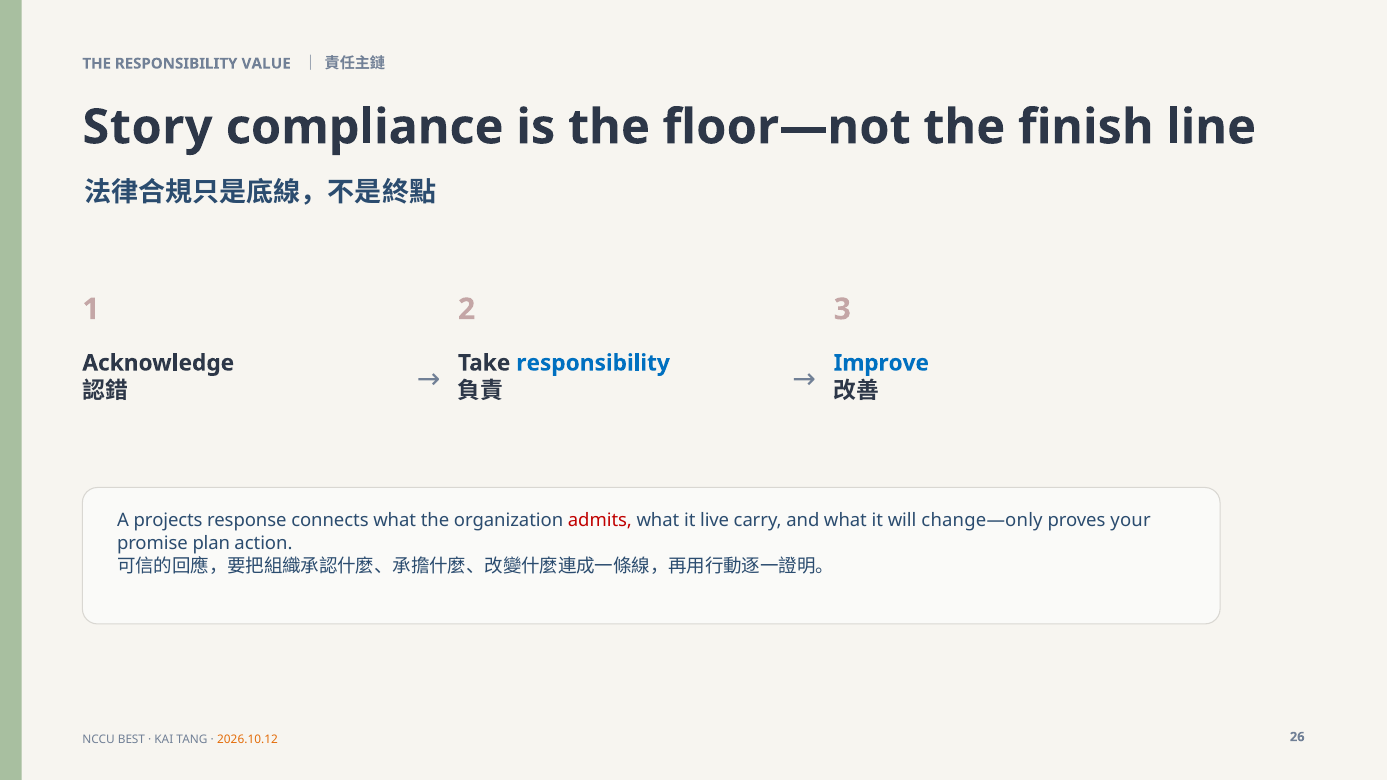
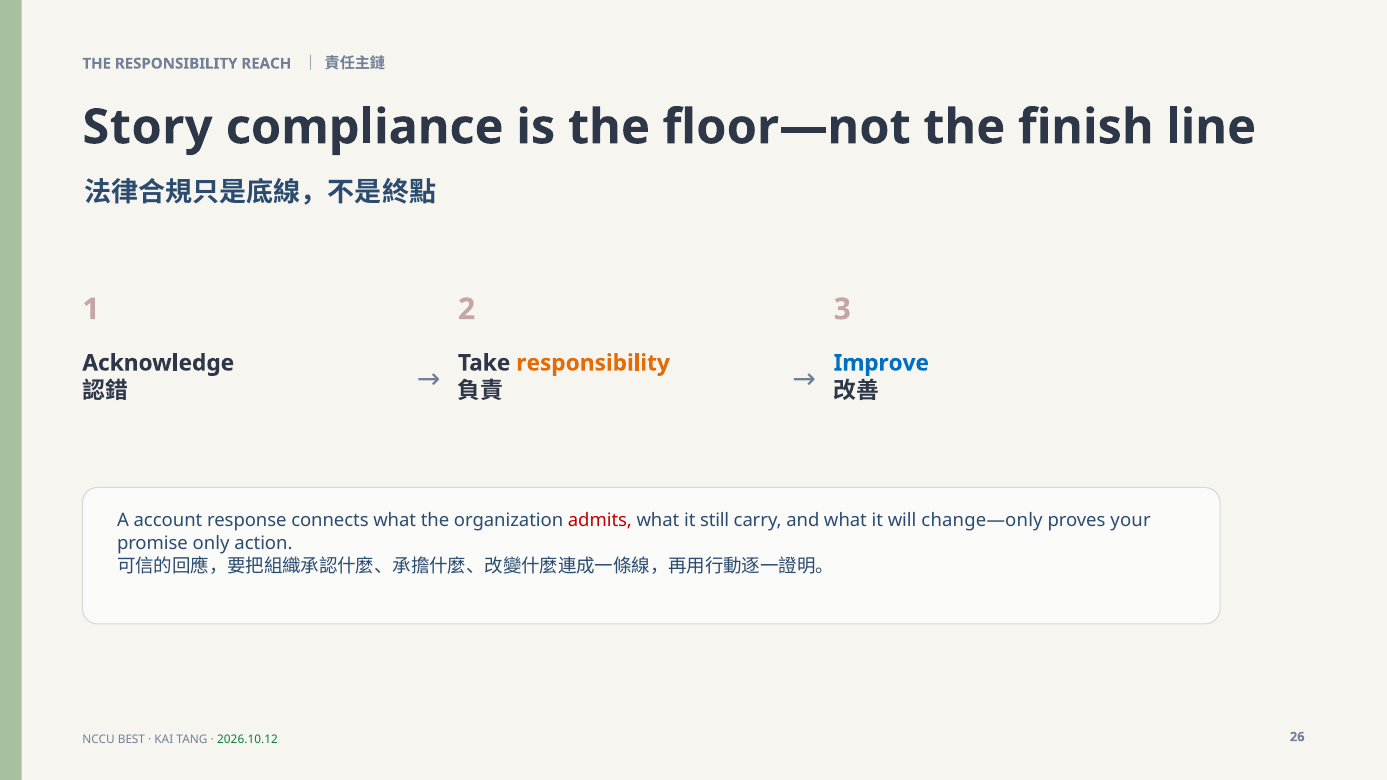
VALUE: VALUE -> REACH
responsibility at (593, 363) colour: blue -> orange
projects: projects -> account
live: live -> still
plan: plan -> only
2026.10.12 colour: orange -> green
